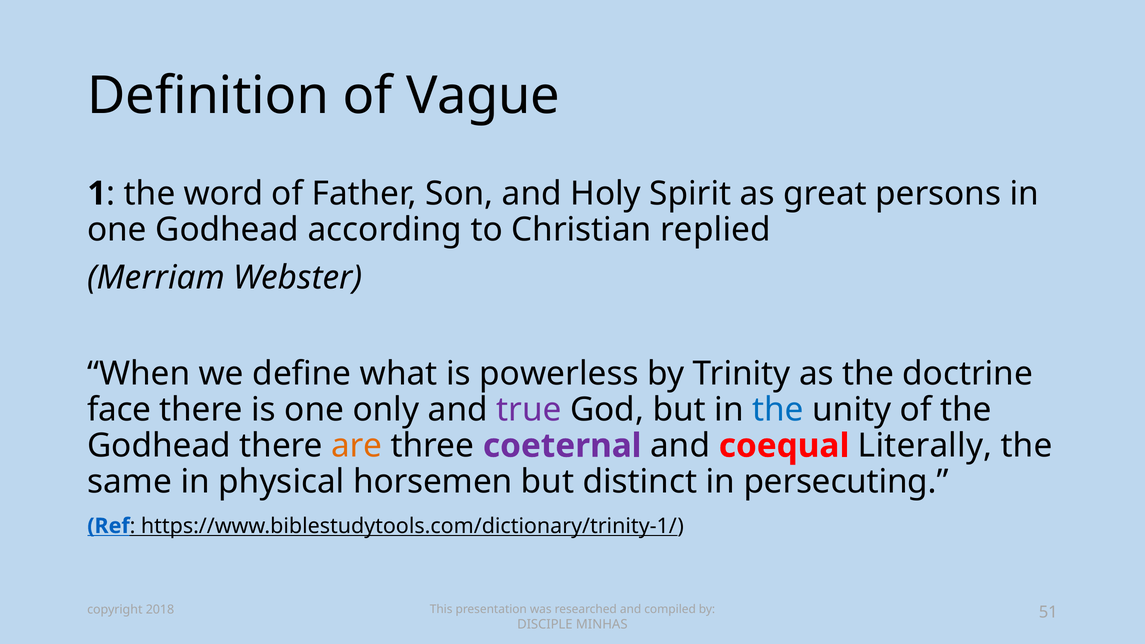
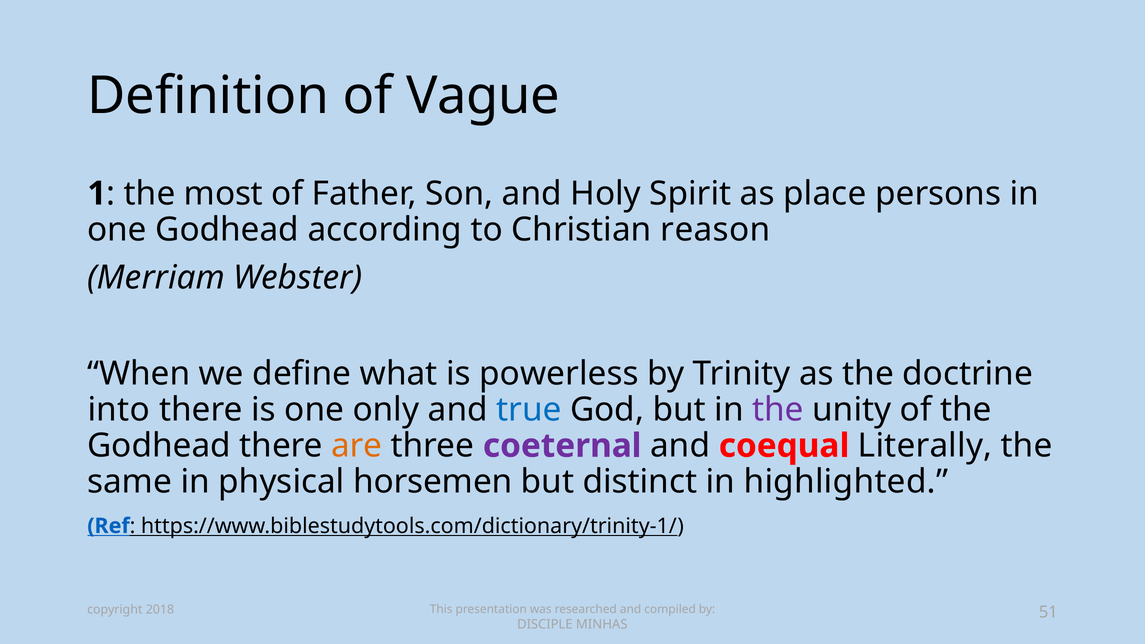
word: word -> most
great: great -> place
replied: replied -> reason
face: face -> into
true colour: purple -> blue
the at (778, 410) colour: blue -> purple
persecuting: persecuting -> highlighted
